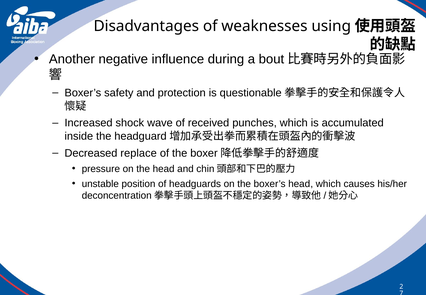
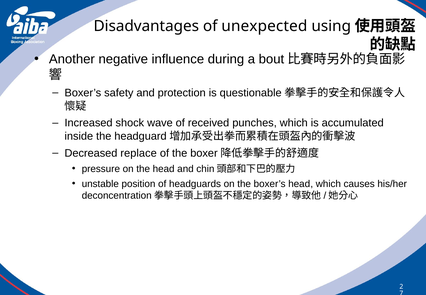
weaknesses: weaknesses -> unexpected
